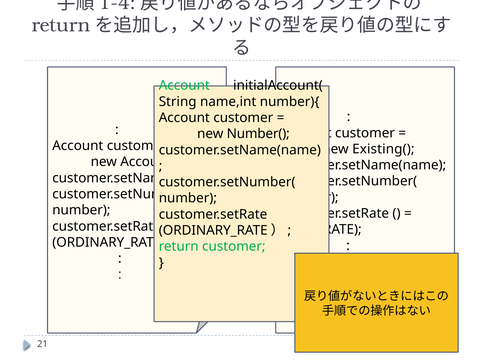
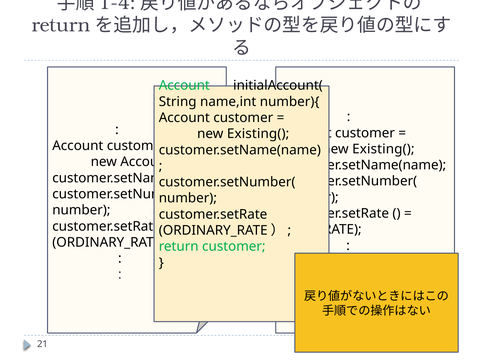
Number( at (258, 134): Number( -> Existing(
